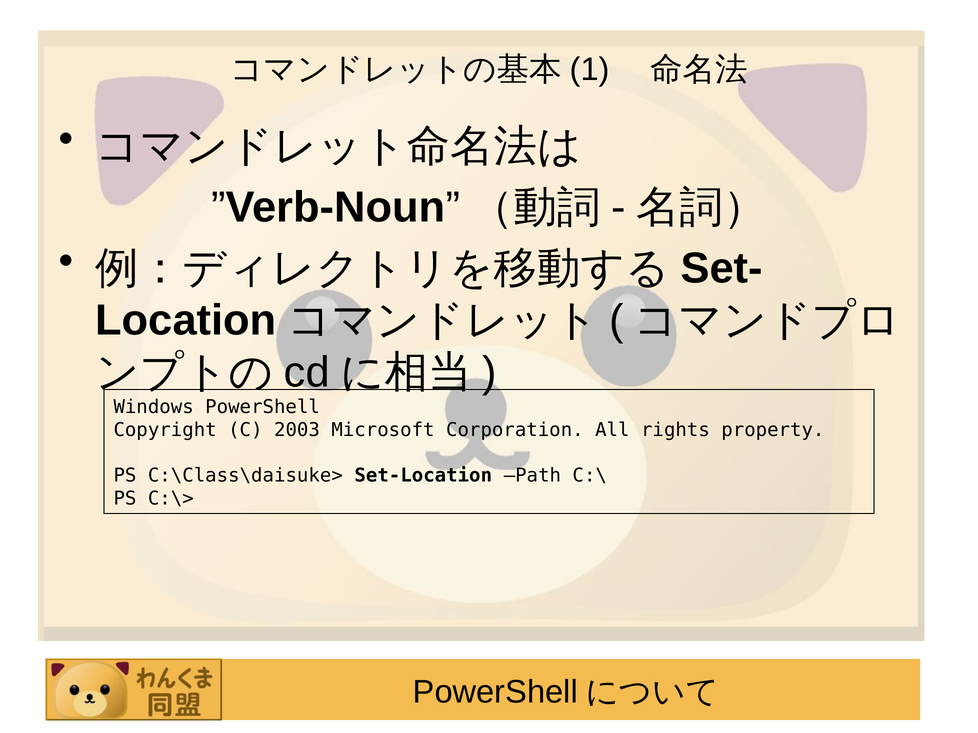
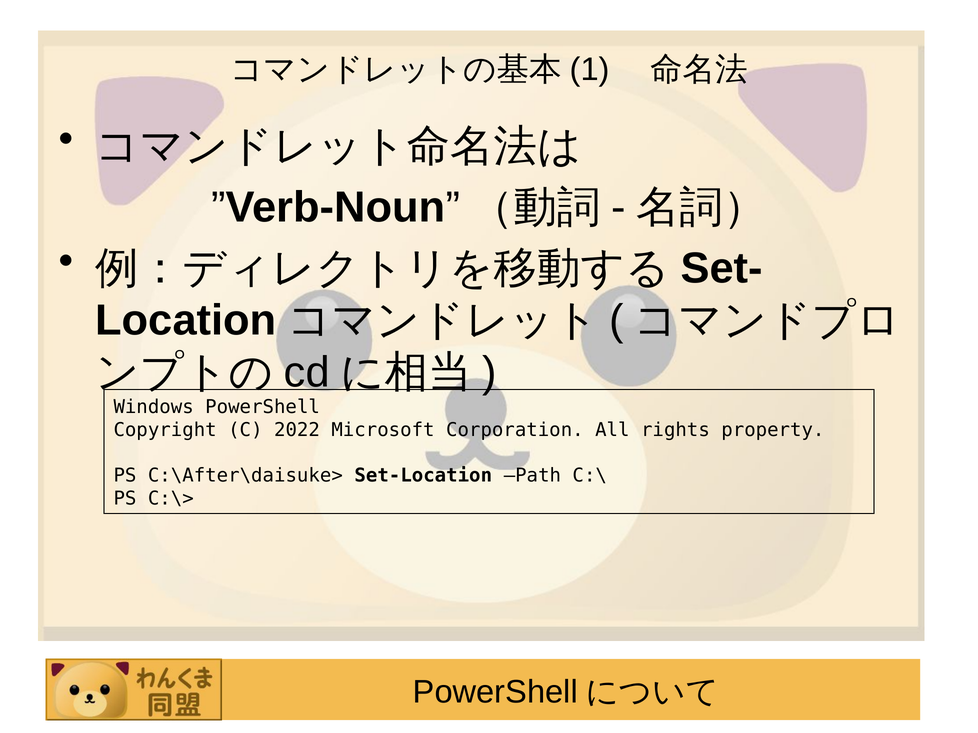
2003: 2003 -> 2022
C:\Class\daisuke>: C:\Class\daisuke> -> C:\After\daisuke>
